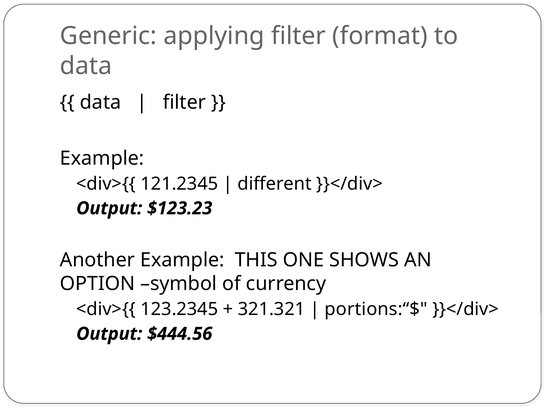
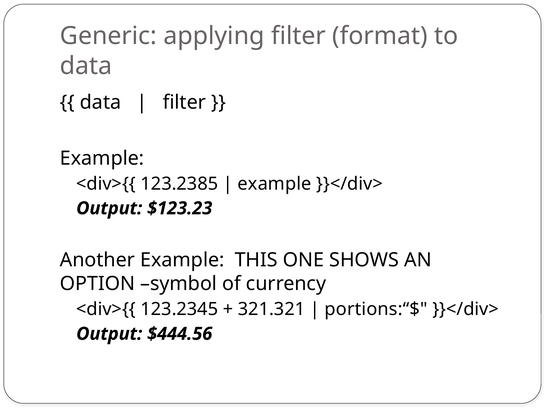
121.2345: 121.2345 -> 123.2385
different at (275, 184): different -> example
